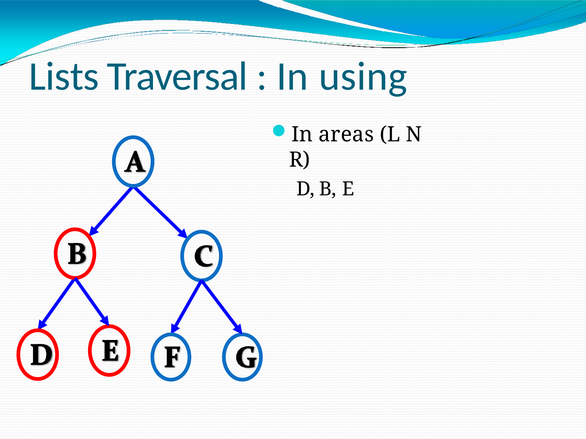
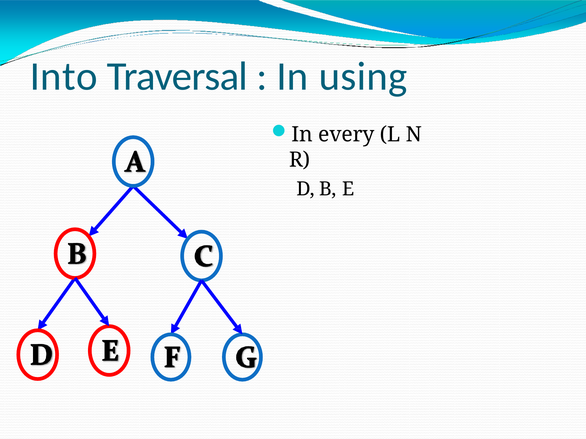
Lists: Lists -> Into
areas: areas -> every
